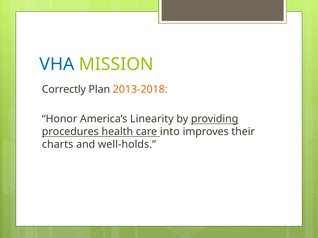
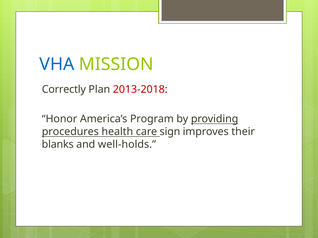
2013-2018 colour: orange -> red
Linearity: Linearity -> Program
into: into -> sign
charts: charts -> blanks
